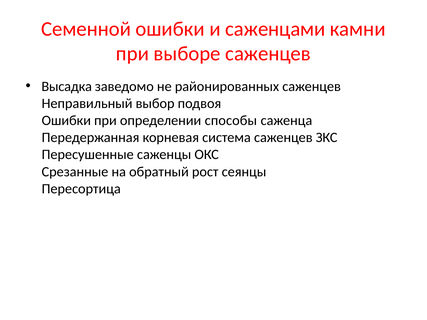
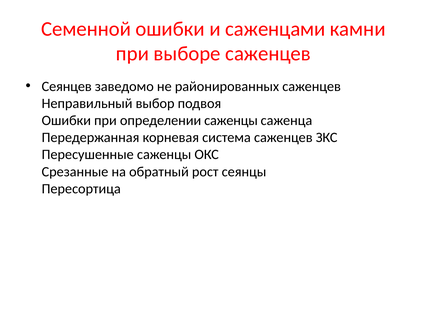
Высадка: Высадка -> Сеянцев
определении способы: способы -> саженцы
